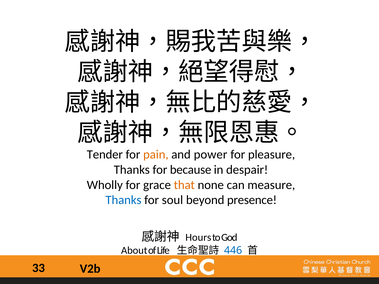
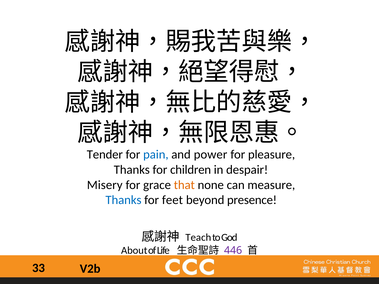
pain colour: orange -> blue
because: because -> children
Wholly: Wholly -> Misery
soul: soul -> feet
Hours: Hours -> Teach
446 colour: blue -> purple
